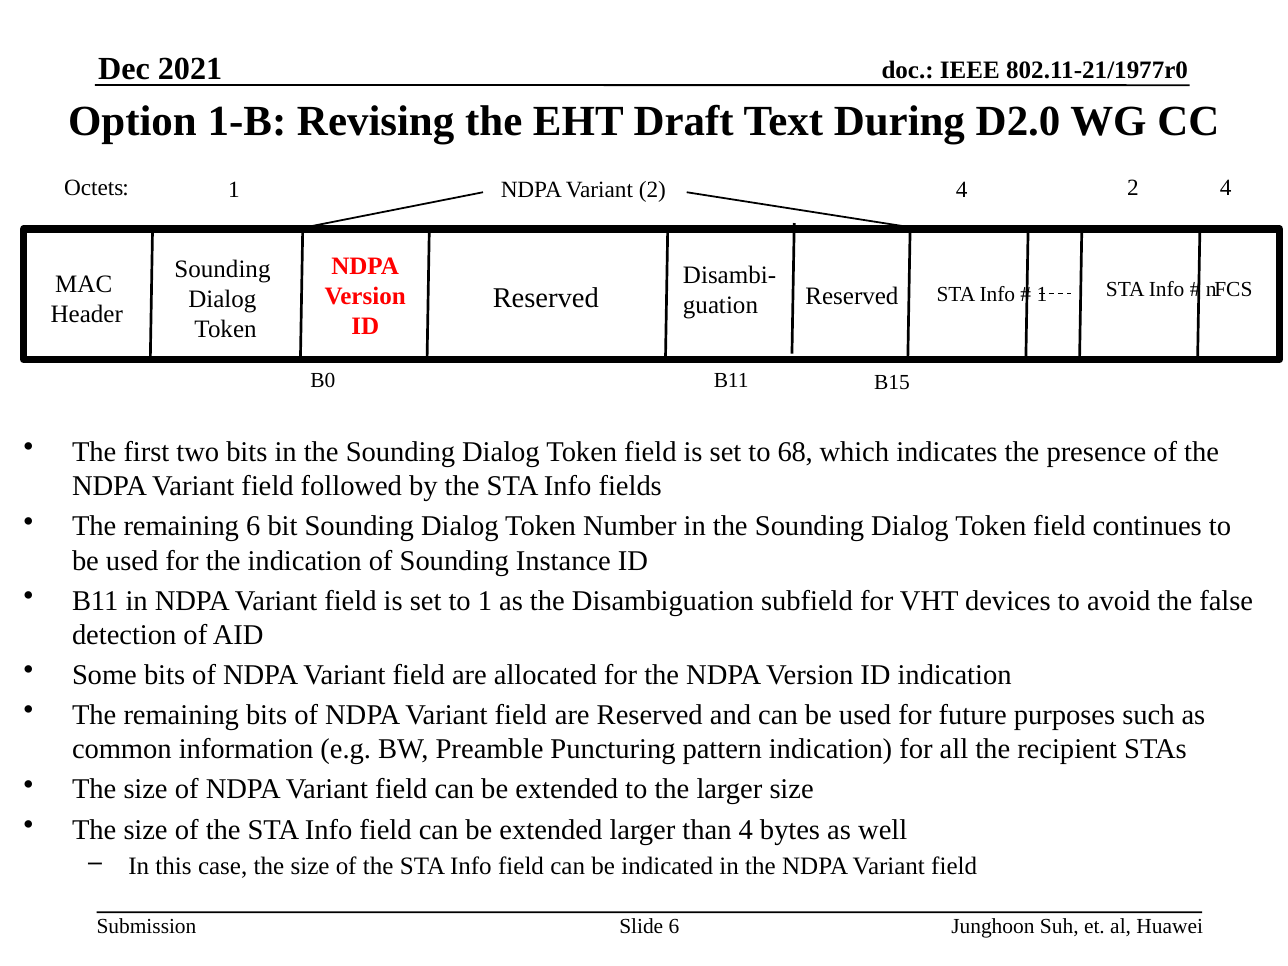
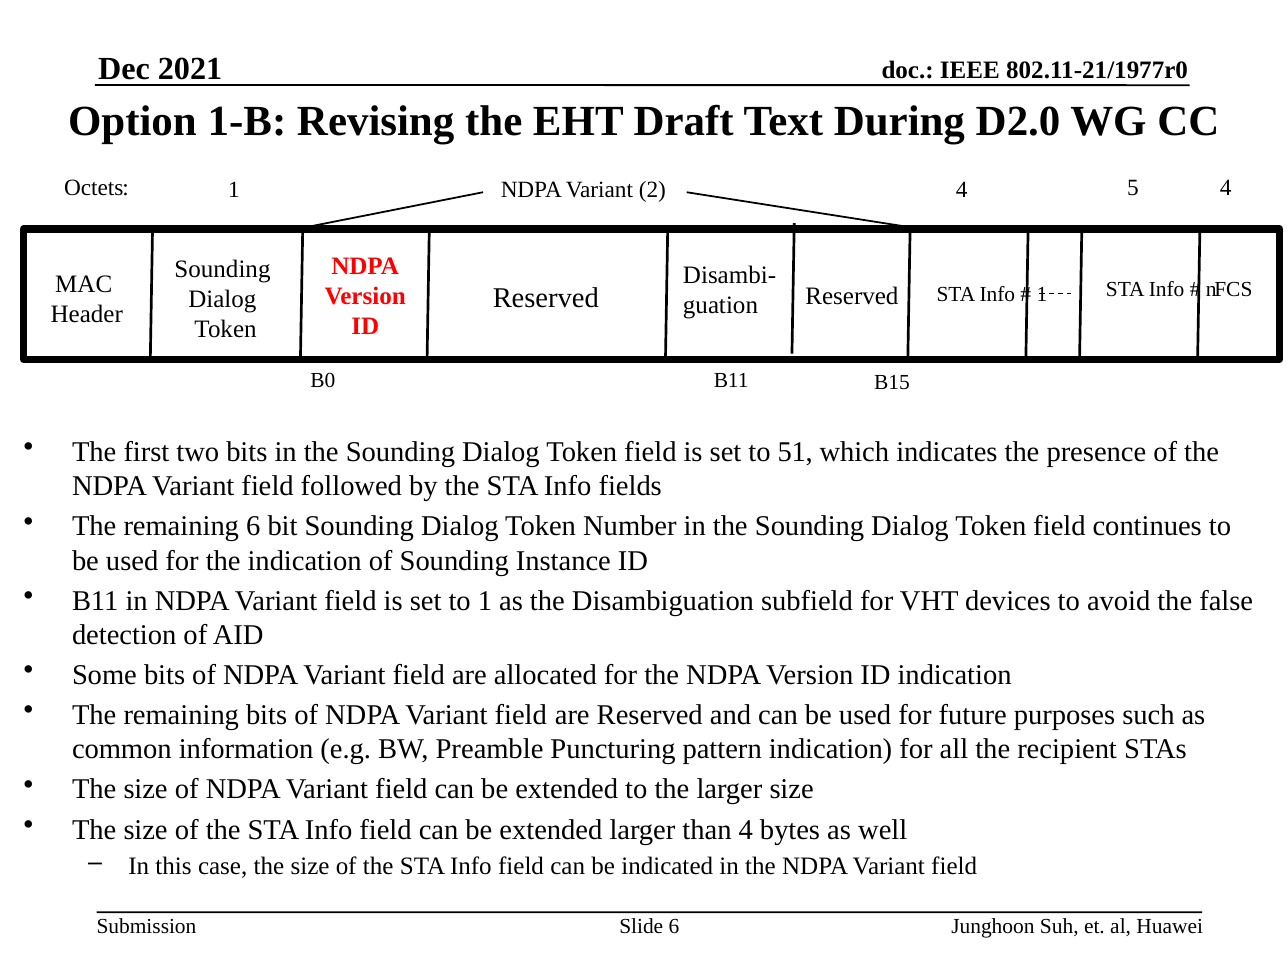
4 2: 2 -> 5
68: 68 -> 51
